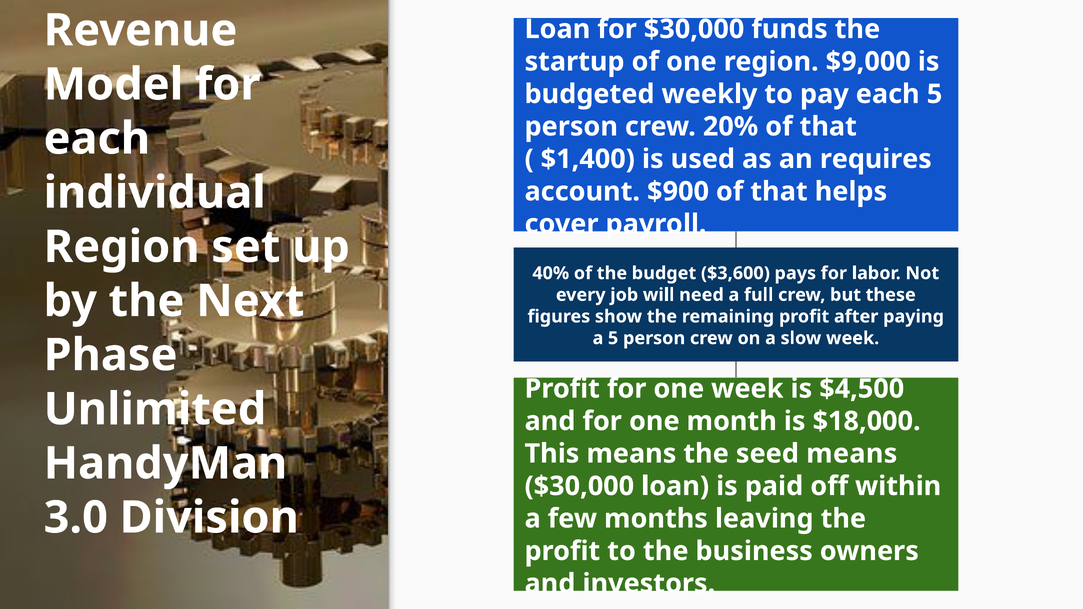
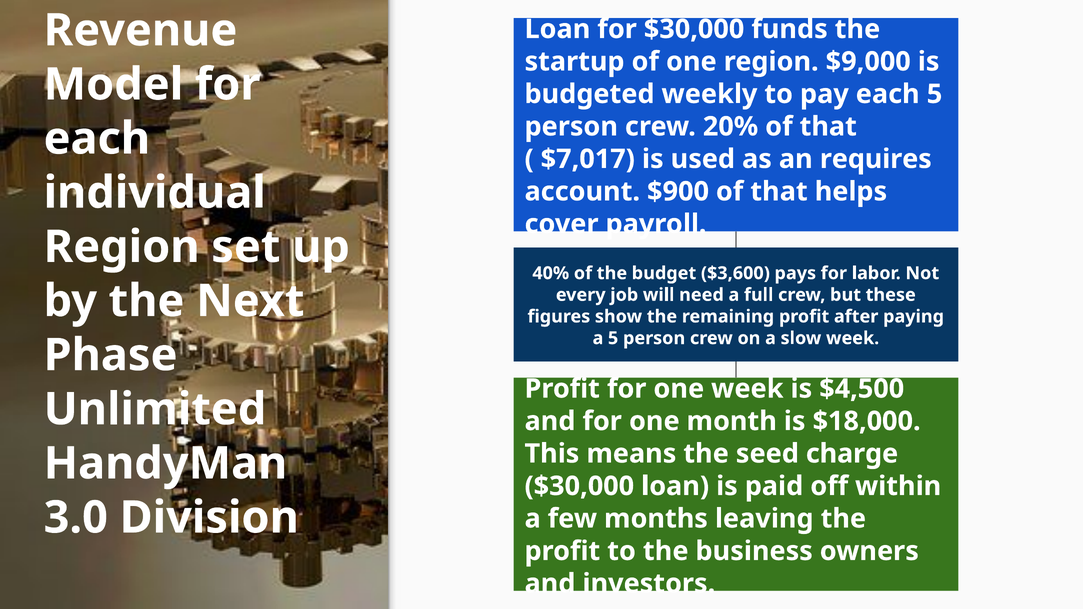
$1,400: $1,400 -> $7,017
seed means: means -> charge
